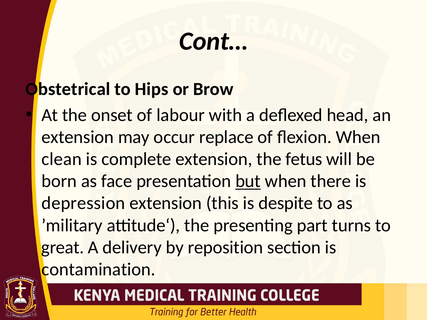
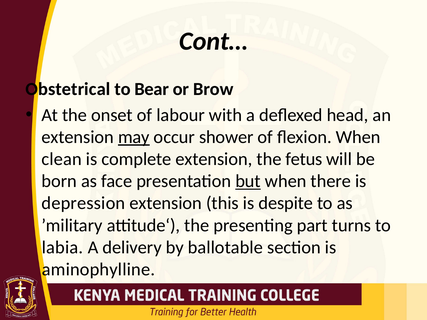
Hips: Hips -> Bear
may underline: none -> present
replace: replace -> shower
great: great -> labia
reposition: reposition -> ballotable
contamination: contamination -> aminophylline
